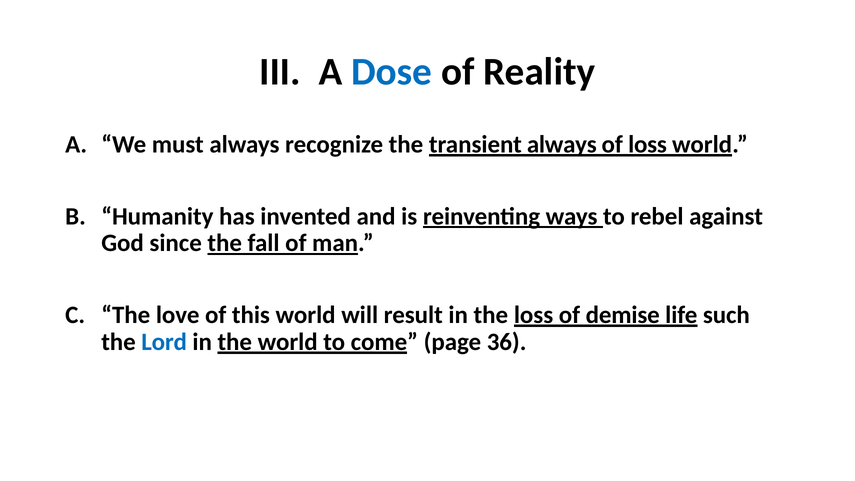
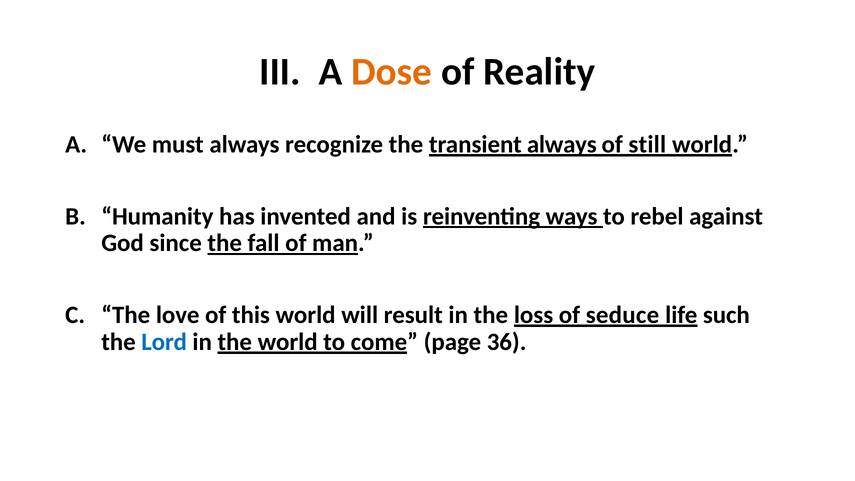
Dose colour: blue -> orange
of loss: loss -> still
demise: demise -> seduce
